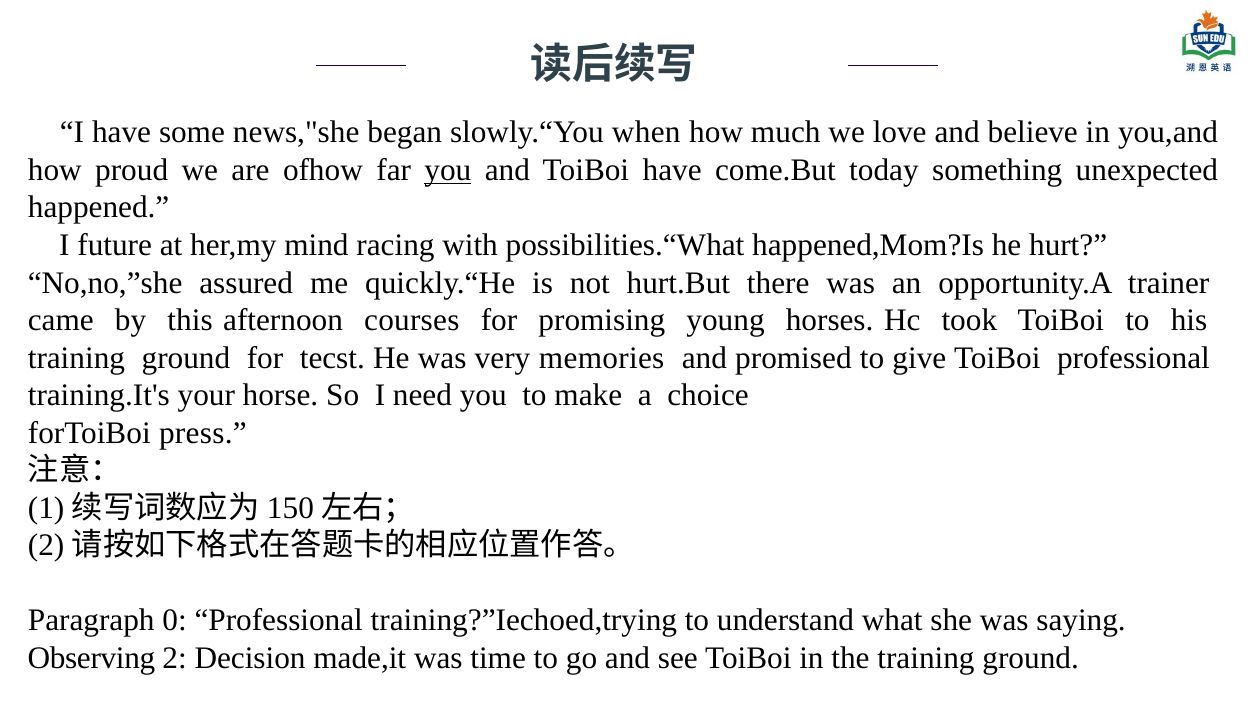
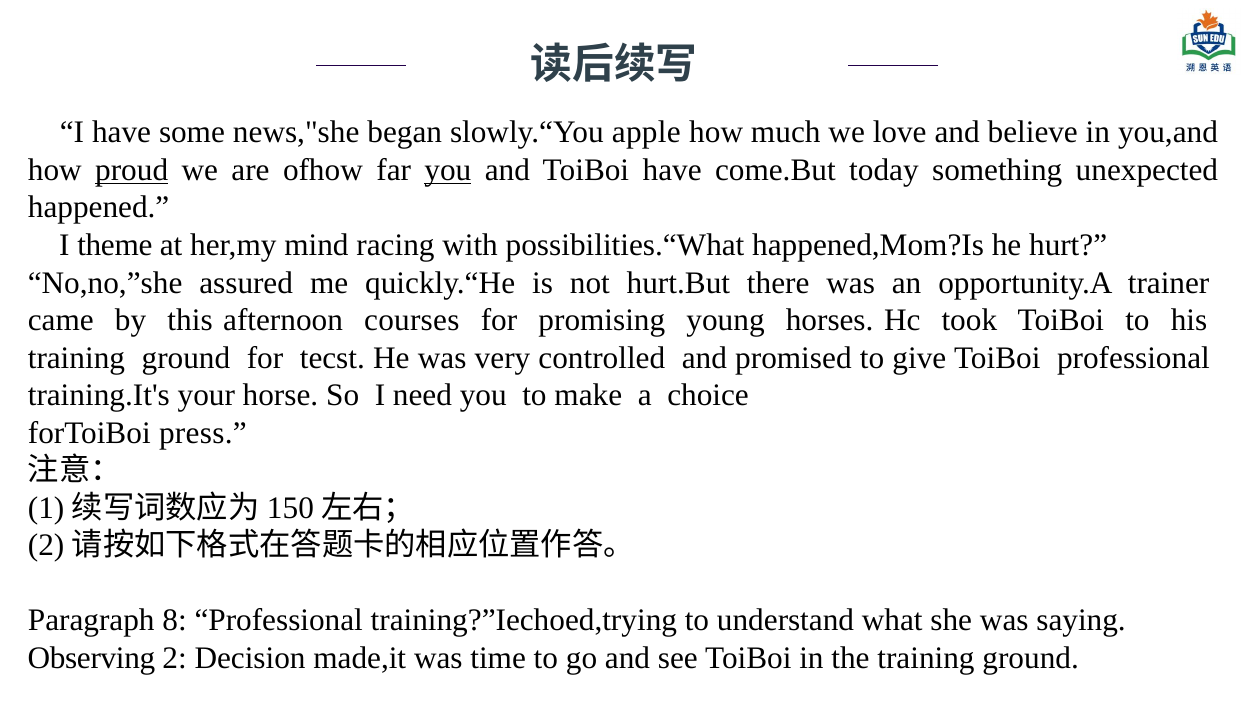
when: when -> apple
proud underline: none -> present
future: future -> theme
memories: memories -> controlled
0: 0 -> 8
